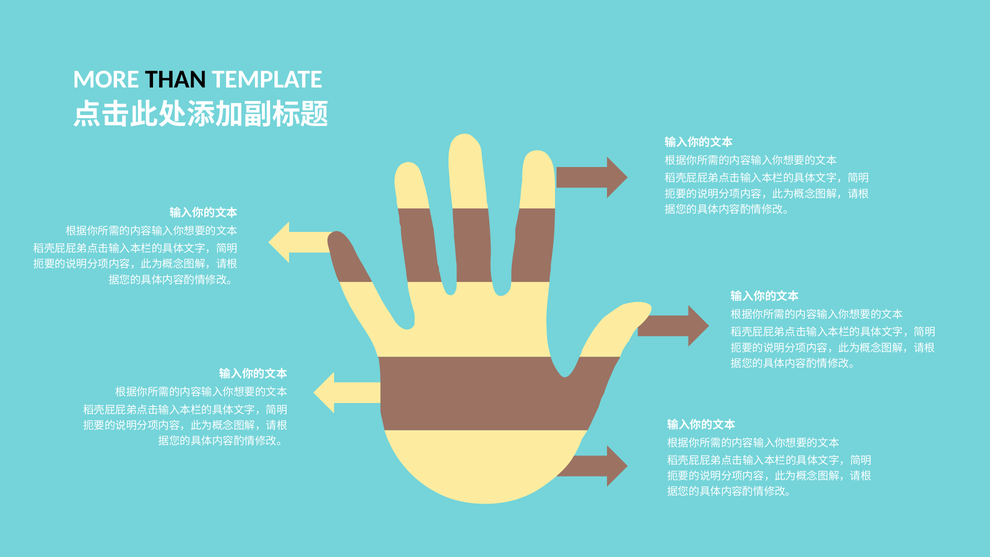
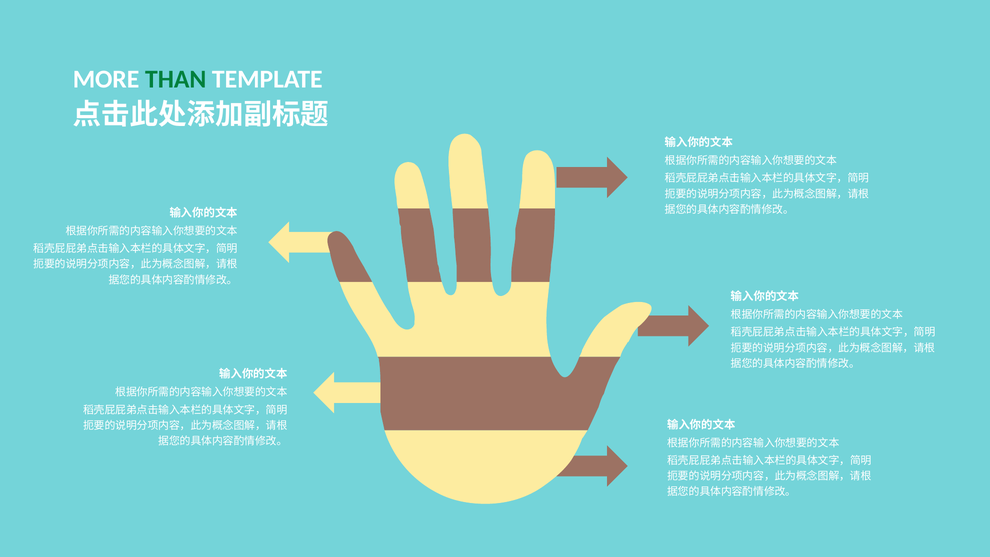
THAN colour: black -> green
